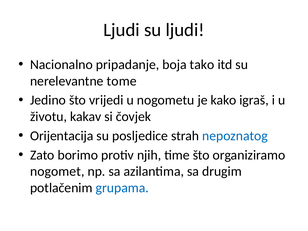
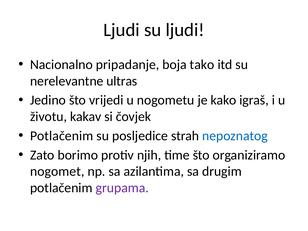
tome: tome -> ultras
Orijentacija at (62, 136): Orijentacija -> Potlačenim
grupama colour: blue -> purple
